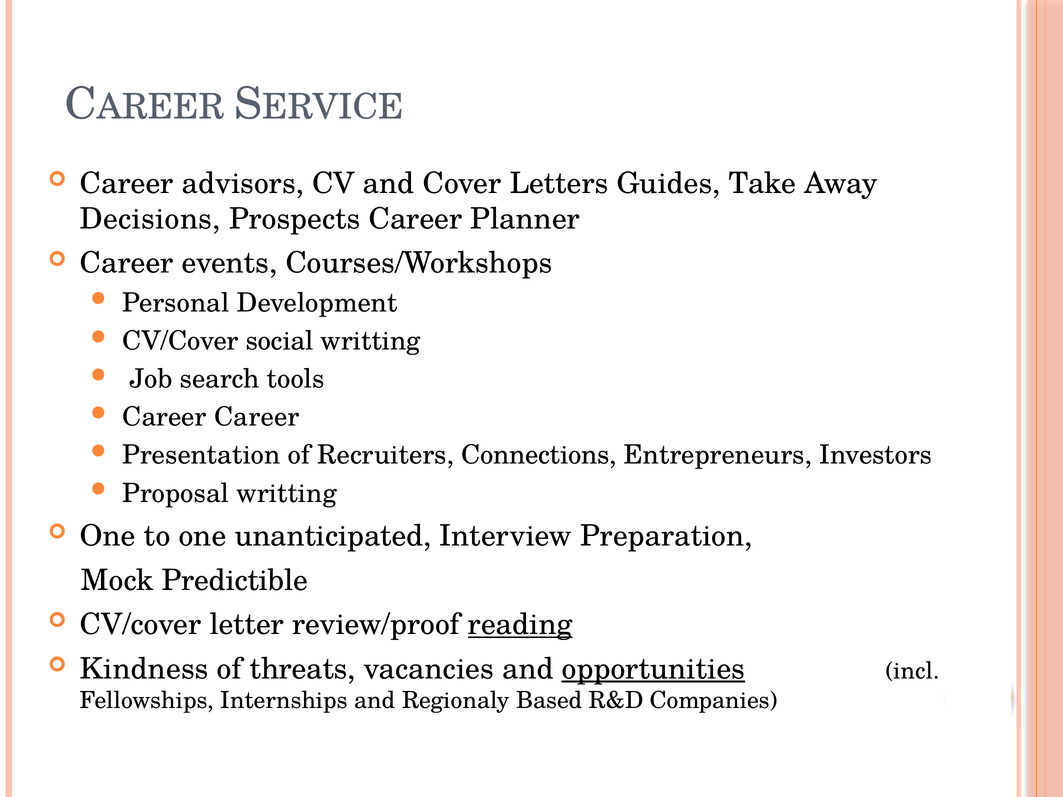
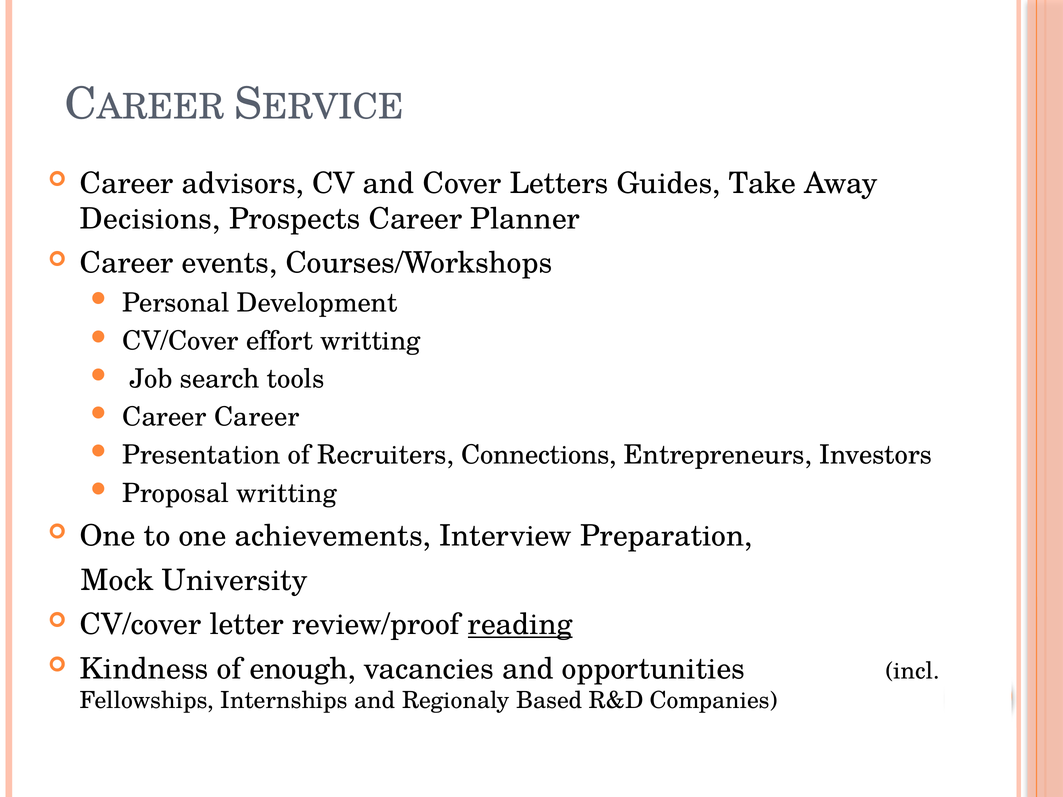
social: social -> effort
unanticipated: unanticipated -> achievements
Predictible: Predictible -> University
threats: threats -> enough
opportunities underline: present -> none
